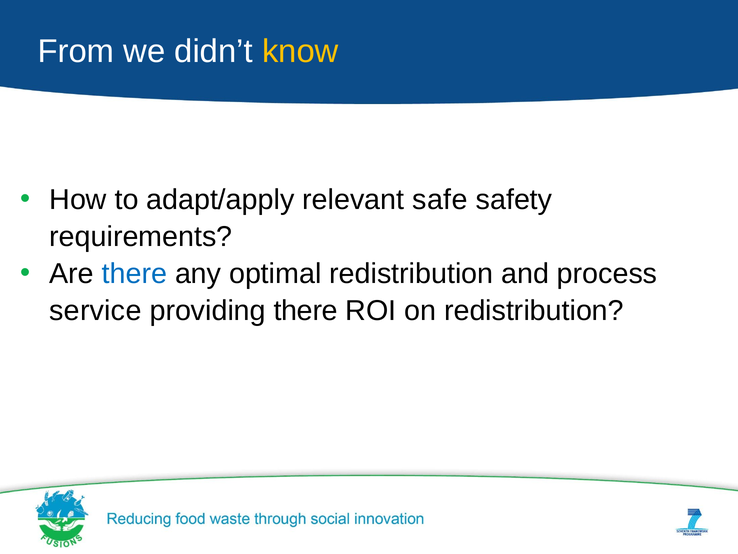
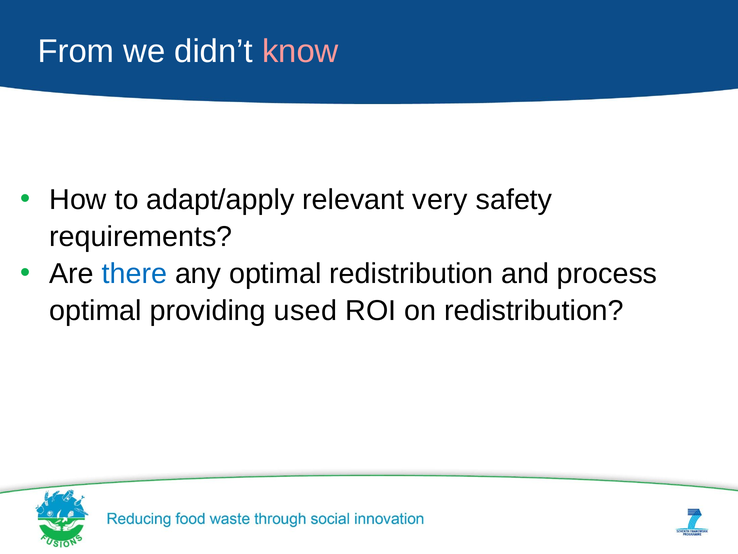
know colour: yellow -> pink
safe: safe -> very
service at (95, 310): service -> optimal
providing there: there -> used
